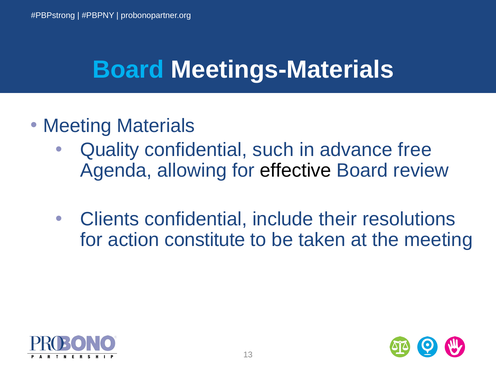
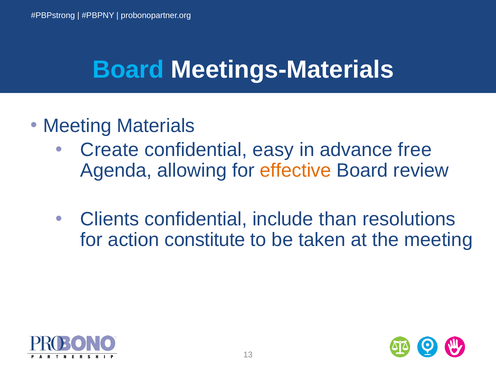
Quality: Quality -> Create
such: such -> easy
effective colour: black -> orange
their: their -> than
